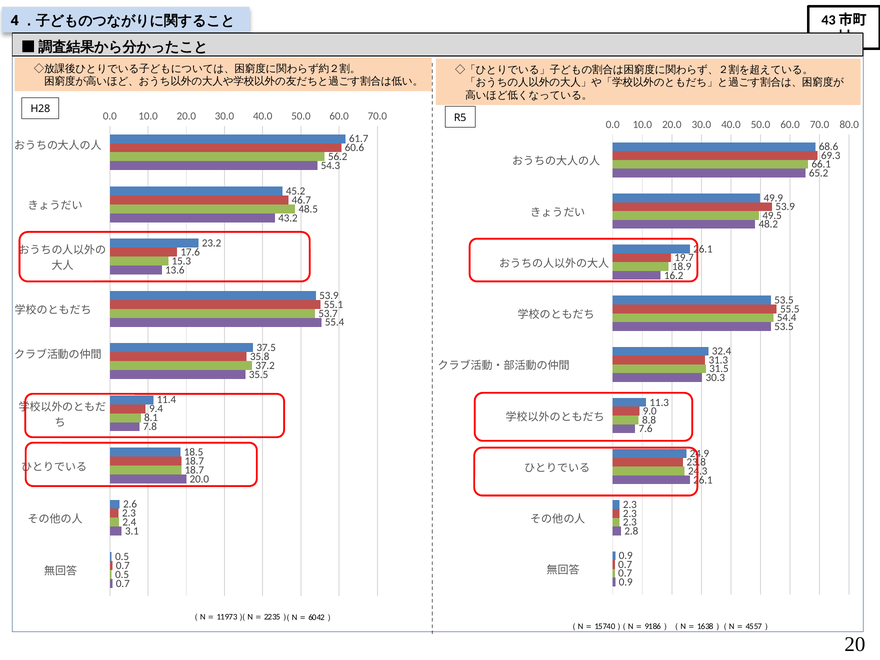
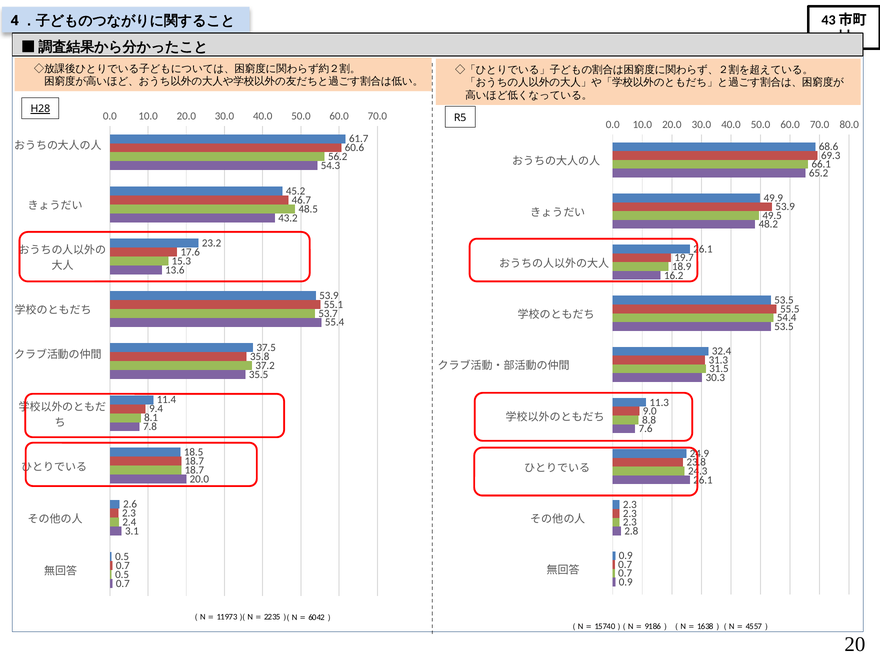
H28 underline: none -> present
